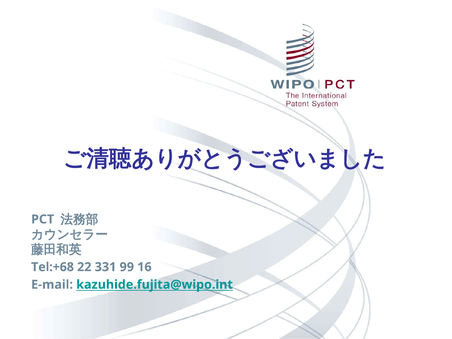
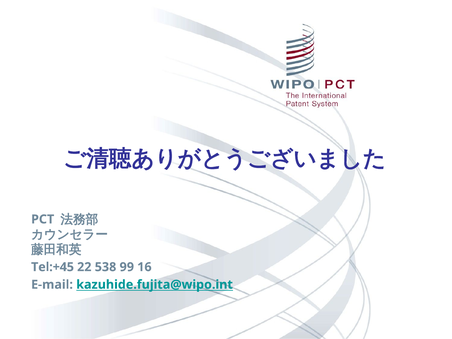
Tel:+68: Tel:+68 -> Tel:+45
331: 331 -> 538
